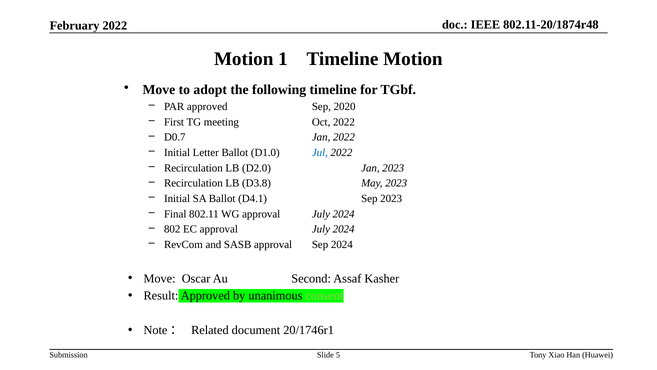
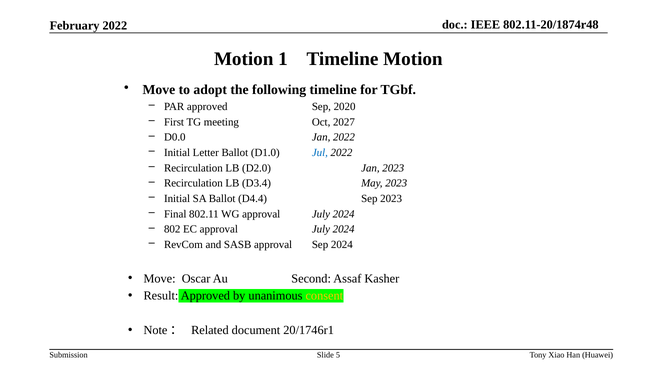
Oct 2022: 2022 -> 2027
D0.7: D0.7 -> D0.0
D3.8: D3.8 -> D3.4
D4.1: D4.1 -> D4.4
consent colour: light green -> yellow
